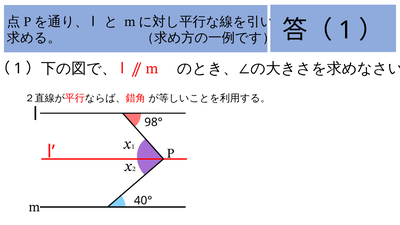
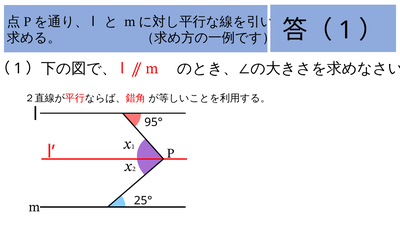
98°: 98° -> 95°
40°: 40° -> 25°
